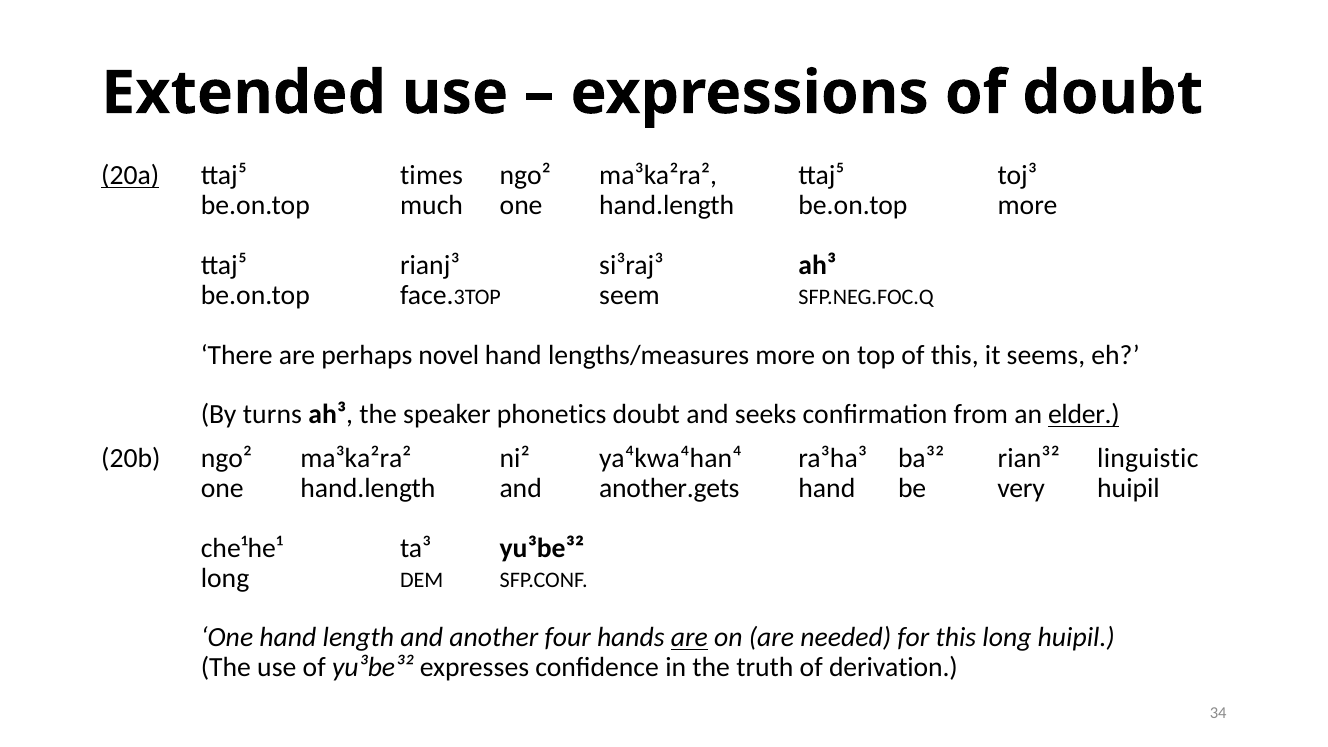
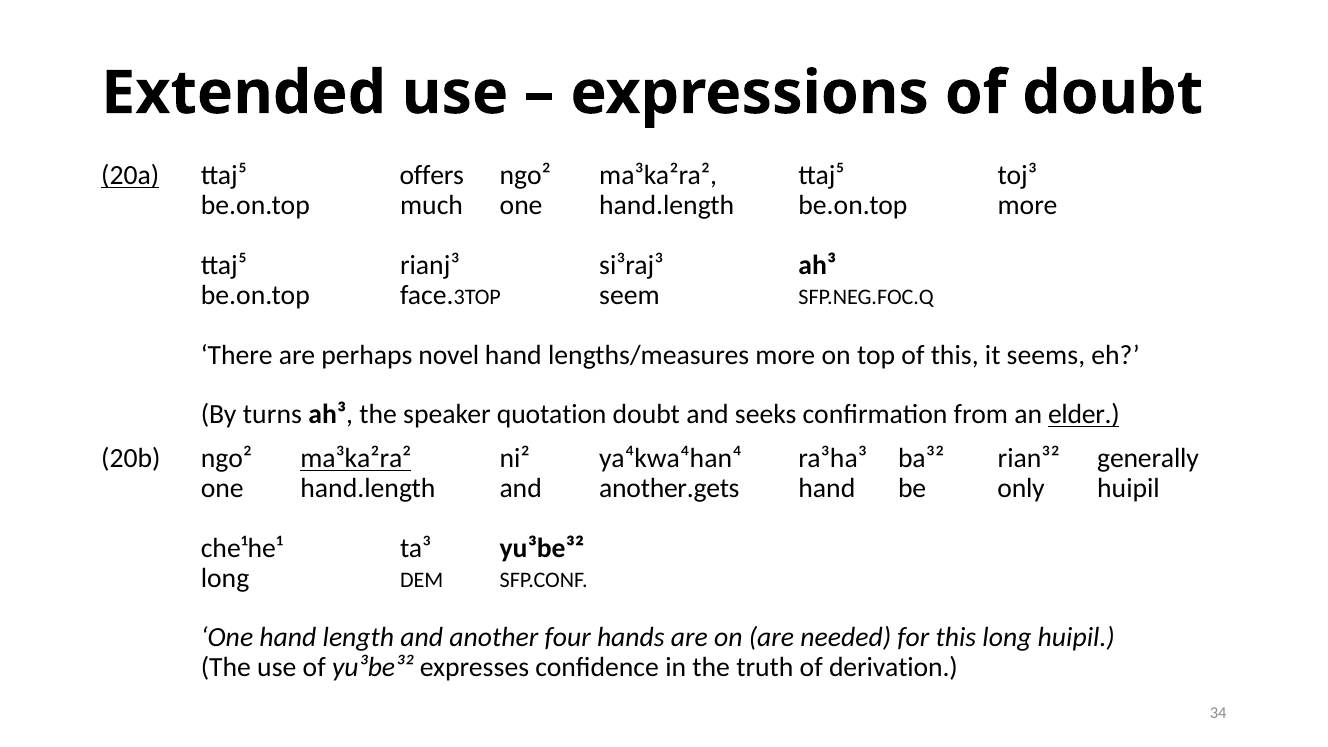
times: times -> offers
phonetics: phonetics -> quotation
ma³ka²ra² at (356, 458) underline: none -> present
linguistic: linguistic -> generally
very: very -> only
are at (689, 638) underline: present -> none
